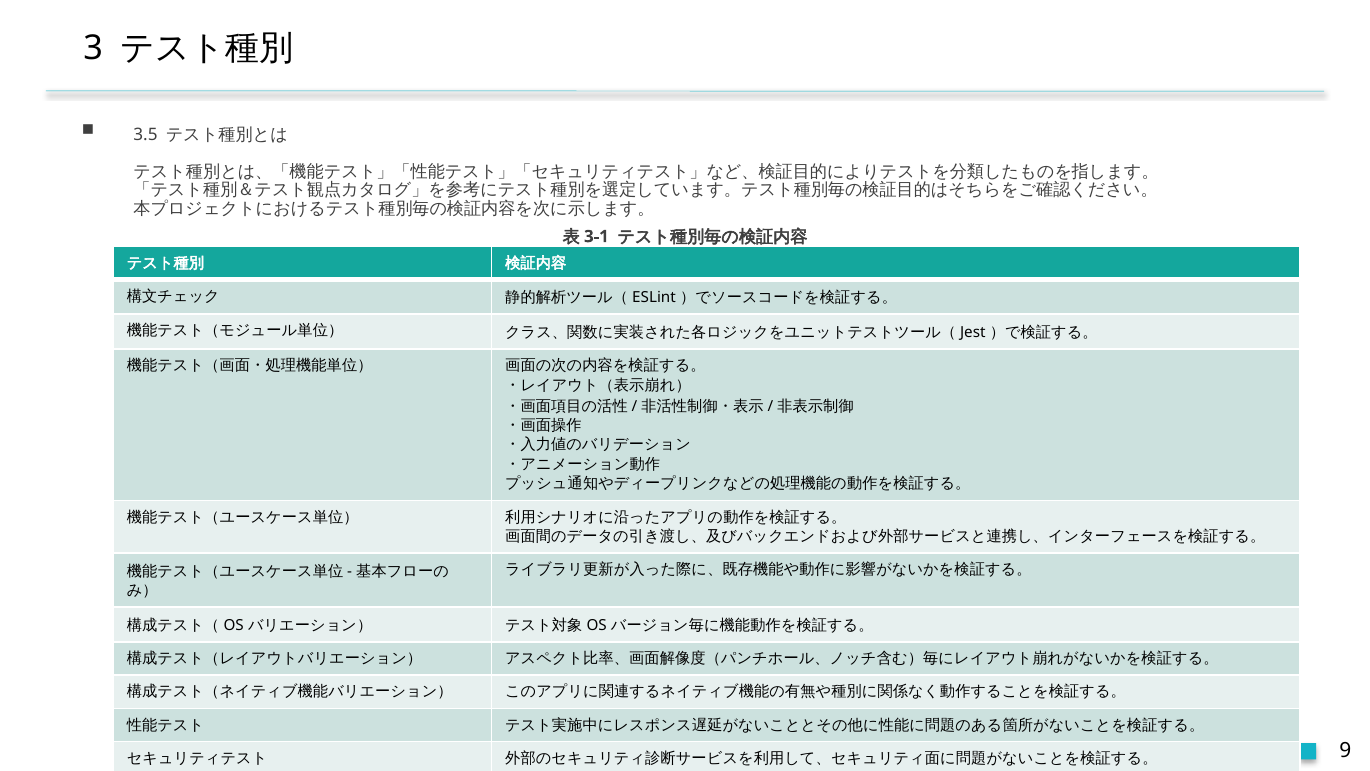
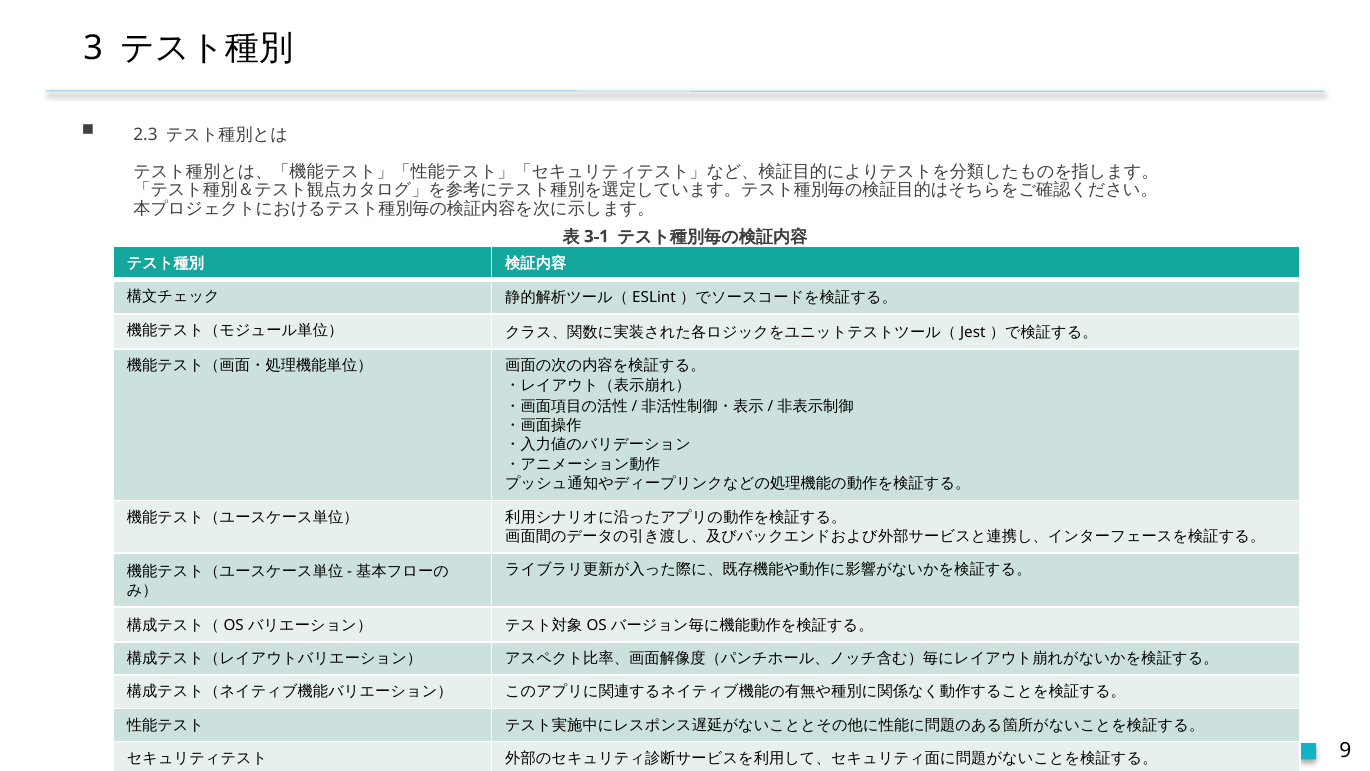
3.5: 3.5 -> 2.3
